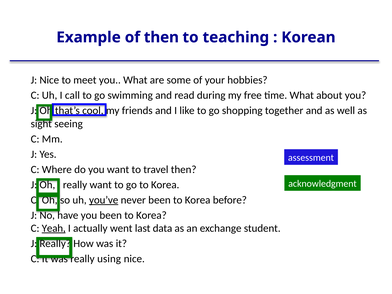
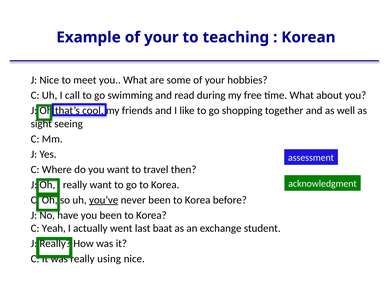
Example of then: then -> your
Yeah underline: present -> none
data: data -> baat
